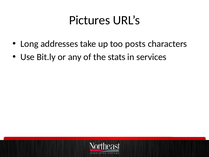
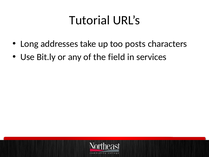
Pictures: Pictures -> Tutorial
stats: stats -> field
